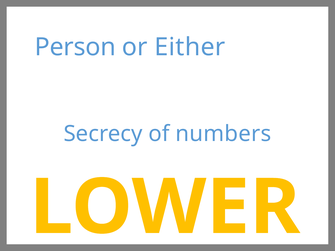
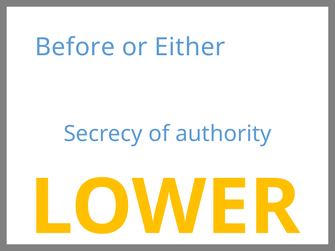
Person: Person -> Before
numbers: numbers -> authority
